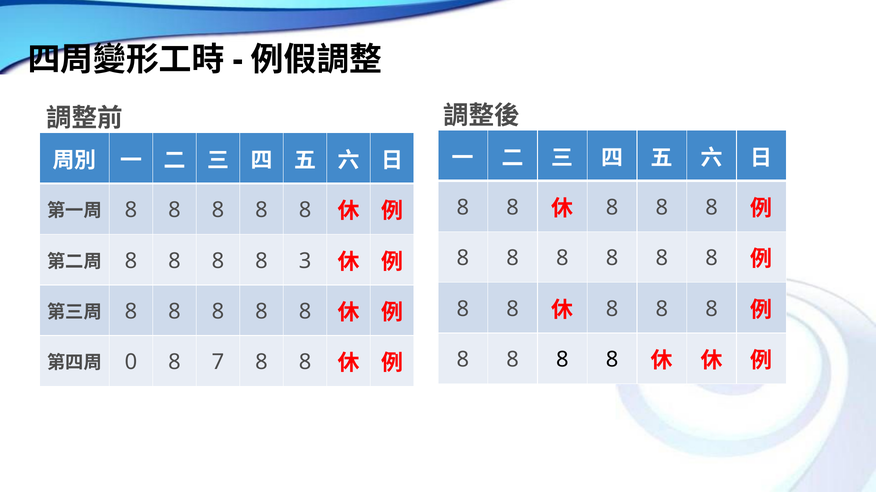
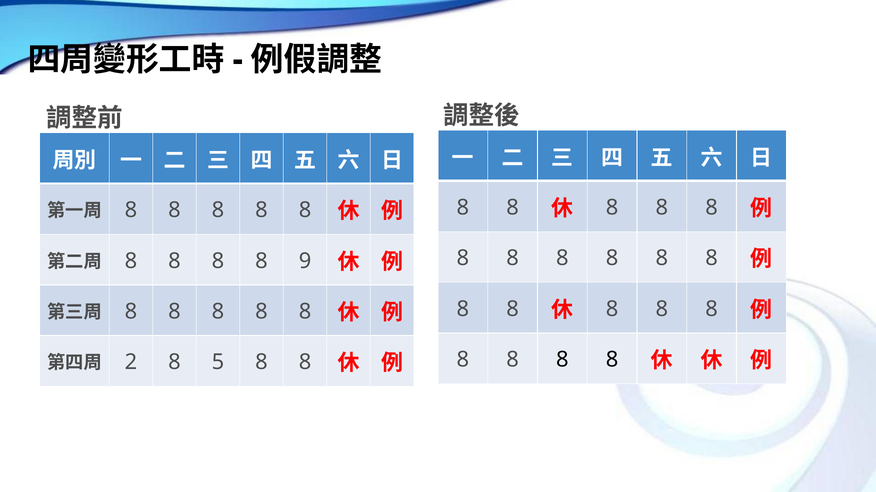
3: 3 -> 9
0: 0 -> 2
7: 7 -> 5
